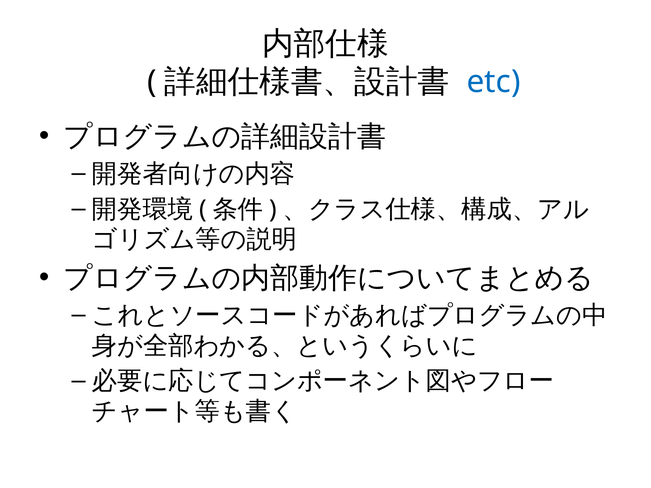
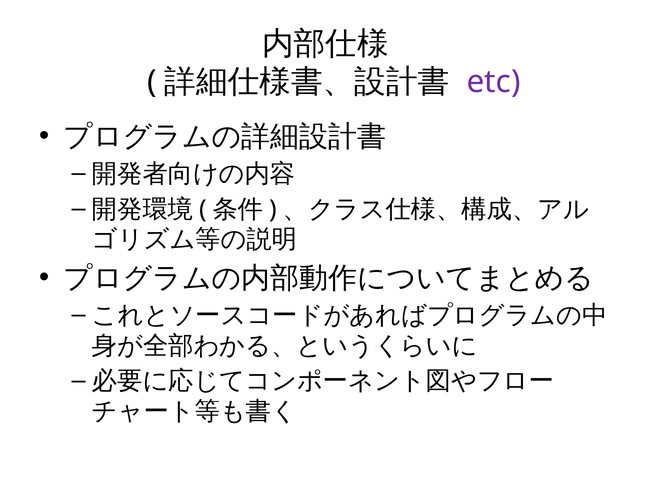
etc colour: blue -> purple
